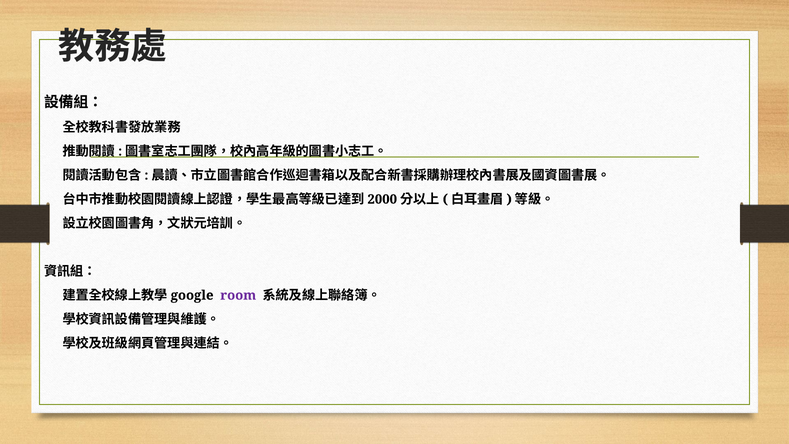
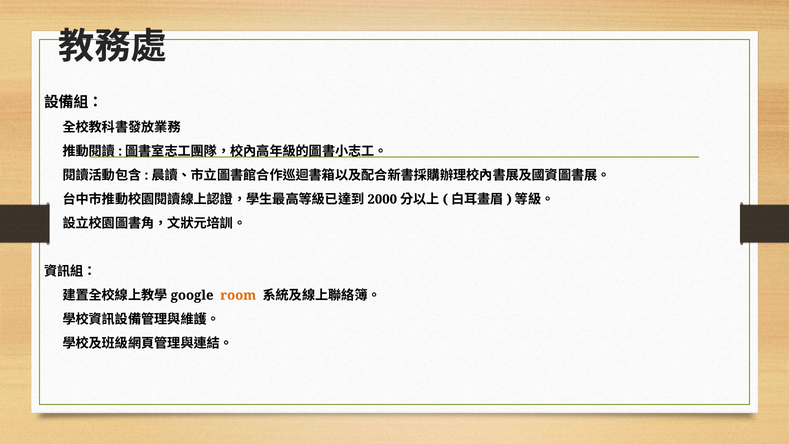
room colour: purple -> orange
